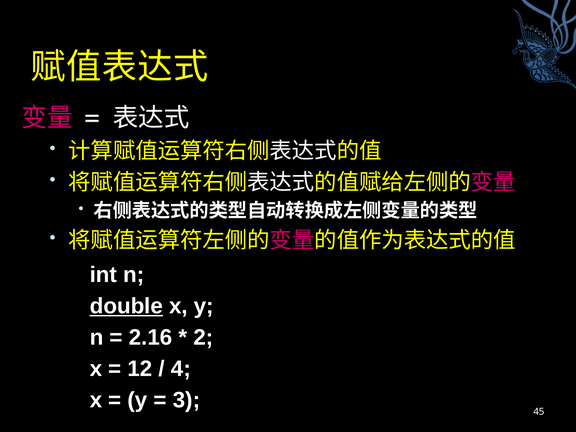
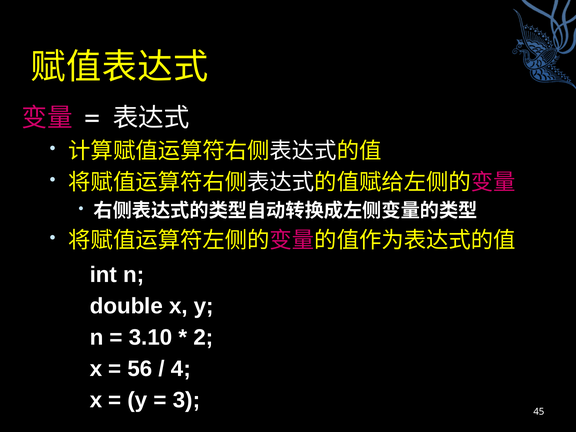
double underline: present -> none
2.16: 2.16 -> 3.10
12: 12 -> 56
